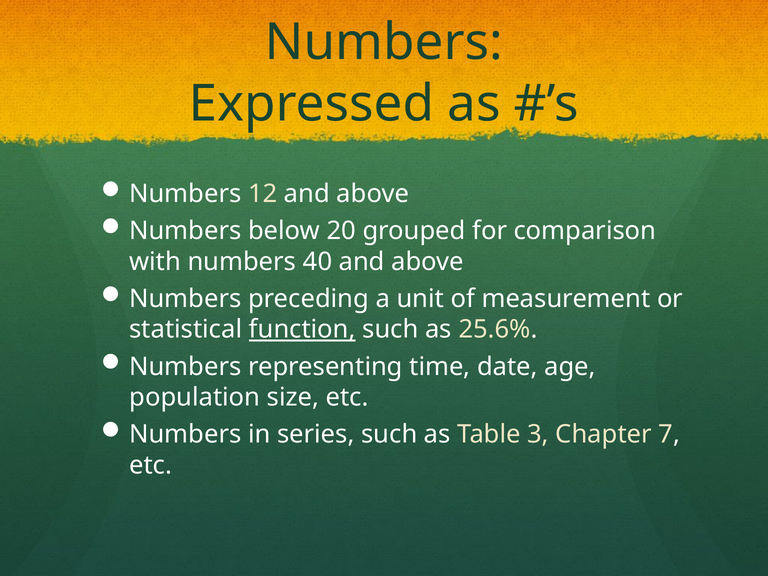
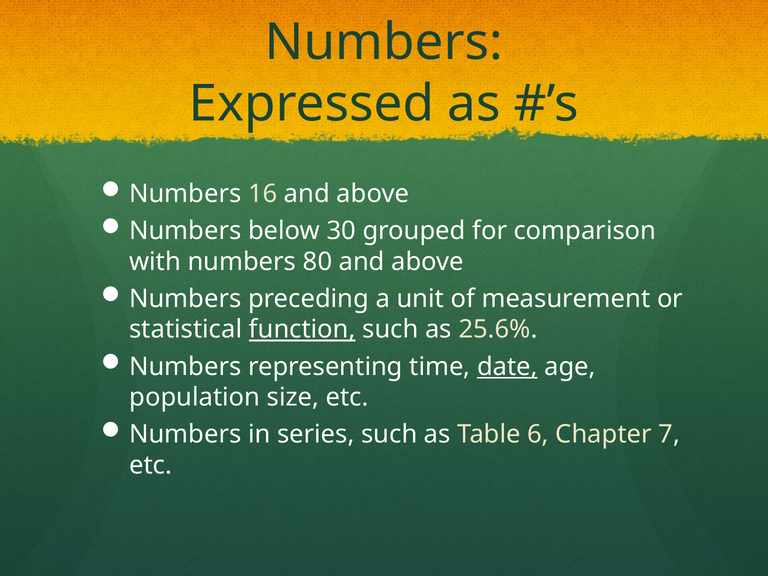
12: 12 -> 16
20: 20 -> 30
40: 40 -> 80
date underline: none -> present
3: 3 -> 6
